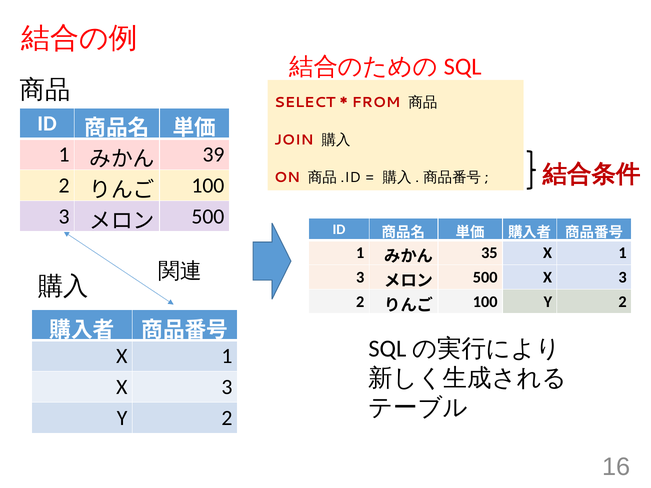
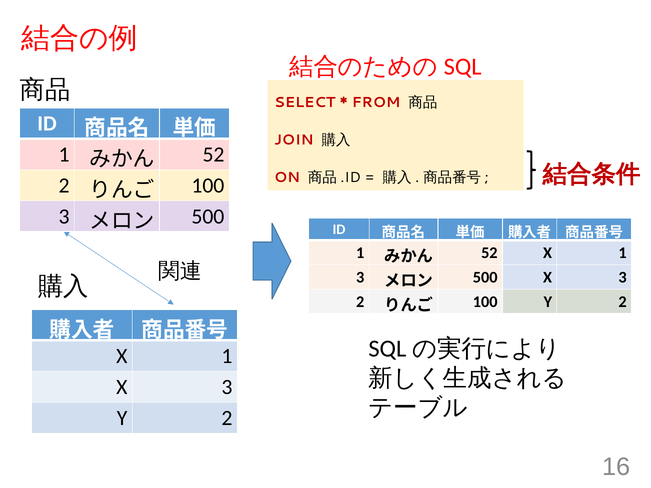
39 at (213, 155): 39 -> 52
35 at (489, 253): 35 -> 52
